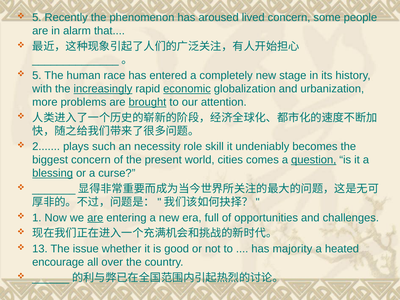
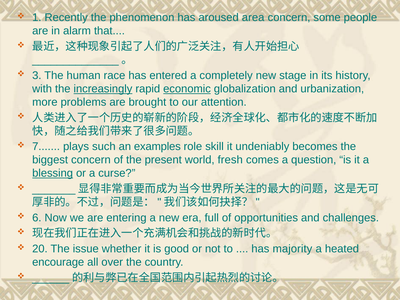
5 at (37, 18): 5 -> 1
lived: lived -> area
5 at (37, 75): 5 -> 3
brought underline: present -> none
2: 2 -> 7
necessity: necessity -> examples
cities: cities -> fresh
question underline: present -> none
1: 1 -> 6
are at (95, 218) underline: present -> none
13: 13 -> 20
